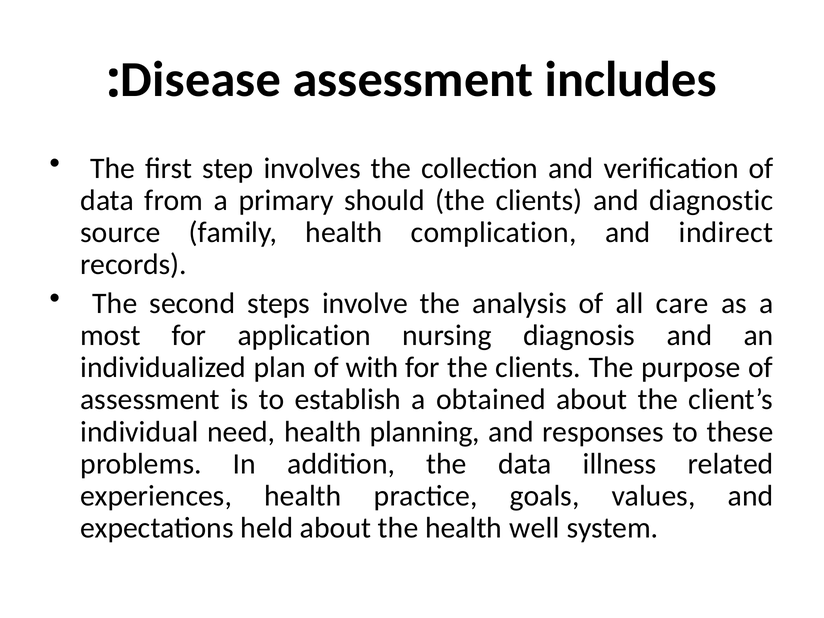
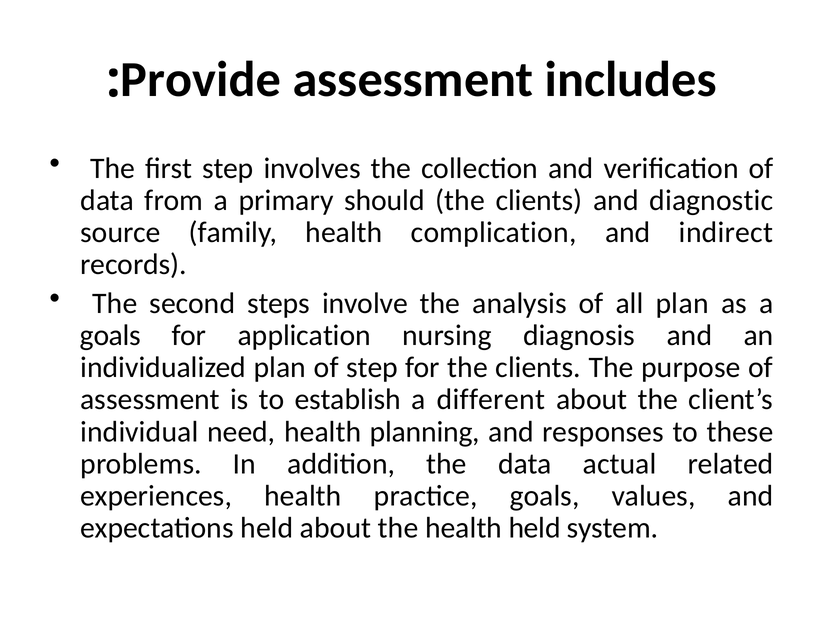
Disease: Disease -> Provide
all care: care -> plan
most at (110, 335): most -> goals
of with: with -> step
obtained: obtained -> different
illness: illness -> actual
health well: well -> held
